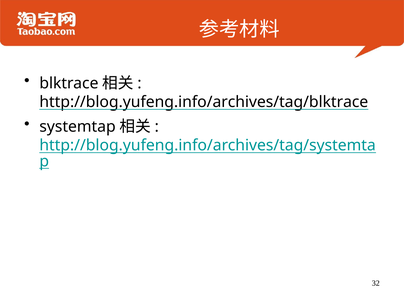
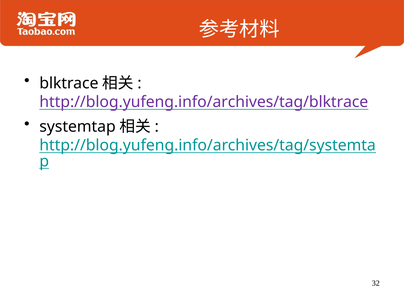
http://blog.yufeng.info/archives/tag/blktrace colour: black -> purple
